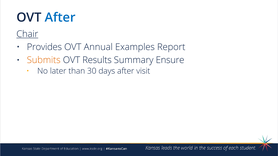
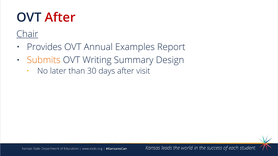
After at (60, 18) colour: blue -> red
Results: Results -> Writing
Ensure: Ensure -> Design
